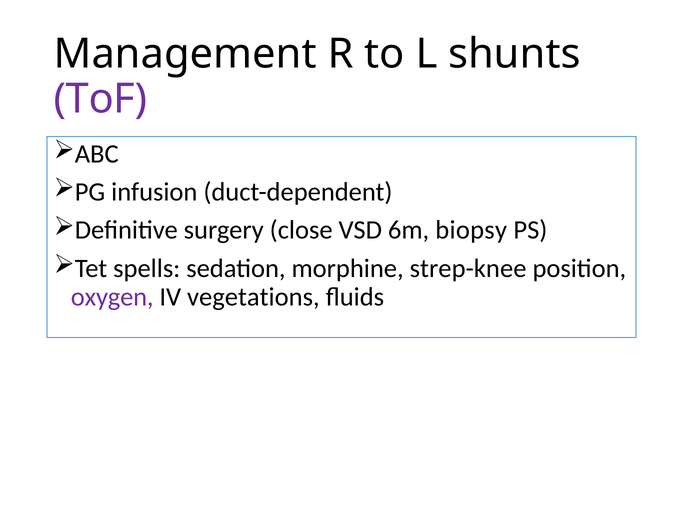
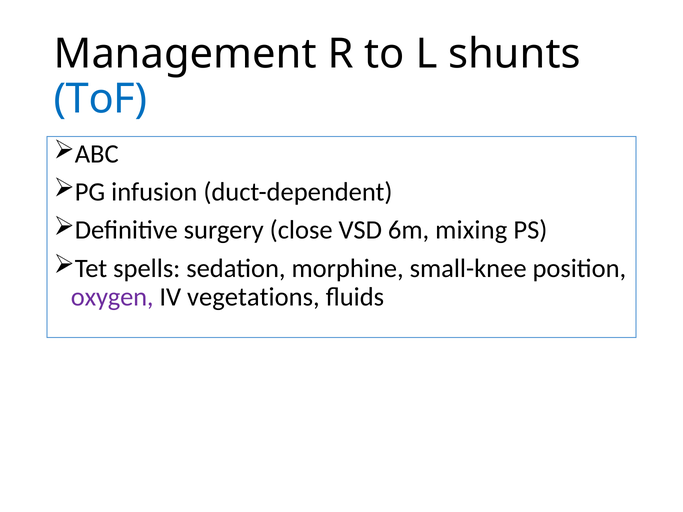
ToF colour: purple -> blue
biopsy: biopsy -> mixing
strep-knee: strep-knee -> small-knee
